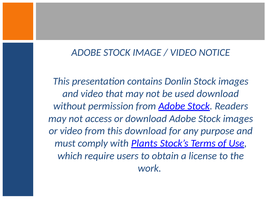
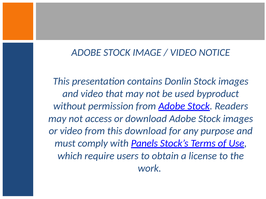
used download: download -> byproduct
Plants: Plants -> Panels
